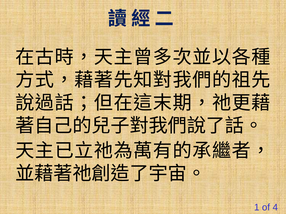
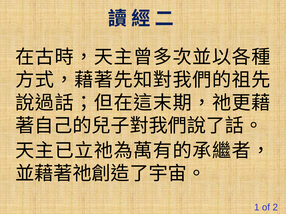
4: 4 -> 2
